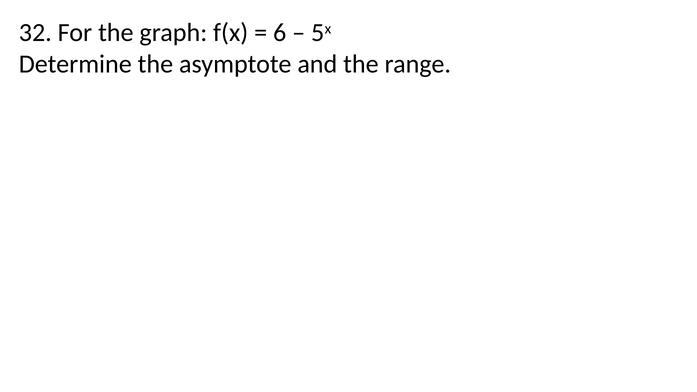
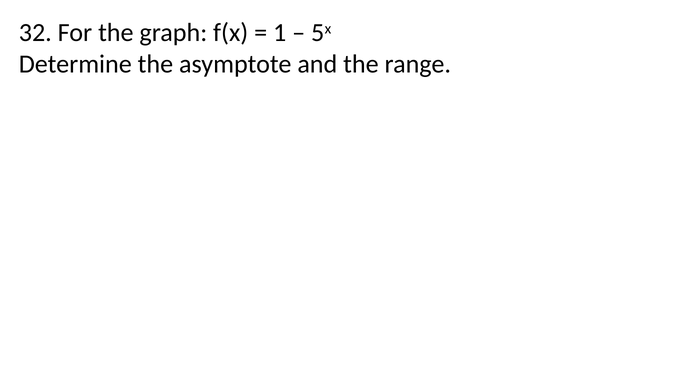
6: 6 -> 1
